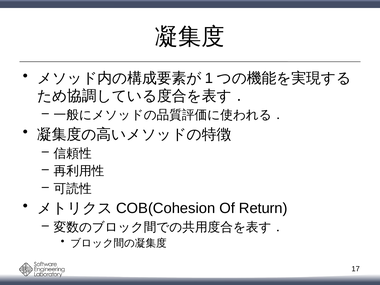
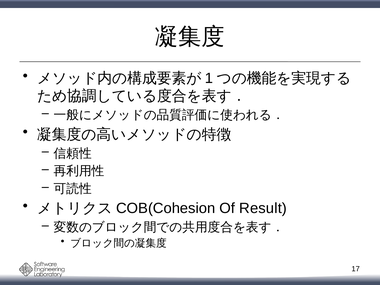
Return: Return -> Result
